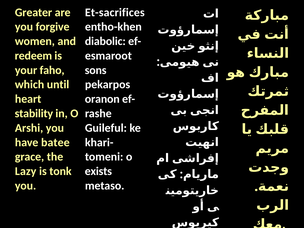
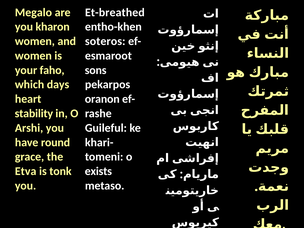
Greater: Greater -> Megalo
Et-sacrifices: Et-sacrifices -> Et-breathed
forgive: forgive -> kharon
diabolic: diabolic -> soteros
redeem at (33, 56): redeem -> women
until: until -> days
batee: batee -> round
Lazy: Lazy -> Etva
